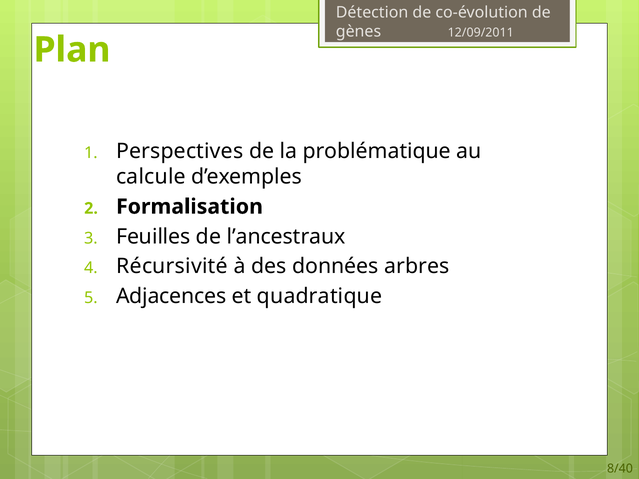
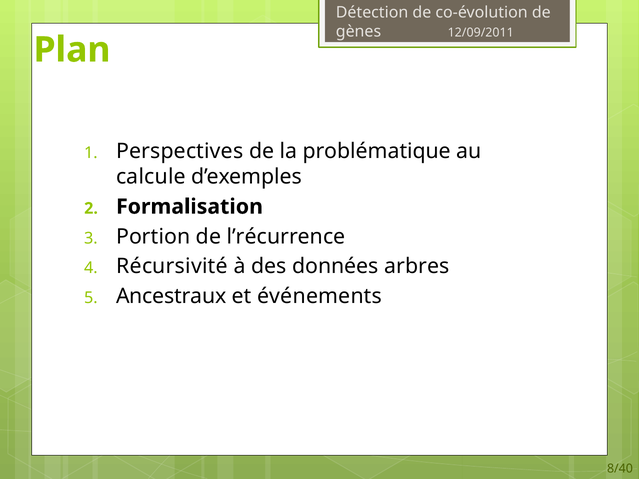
Feuilles: Feuilles -> Portion
l’ancestraux: l’ancestraux -> l’récurrence
Adjacences: Adjacences -> Ancestraux
quadratique: quadratique -> événements
